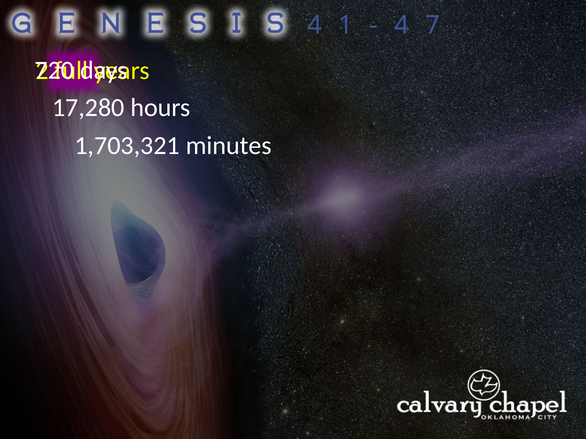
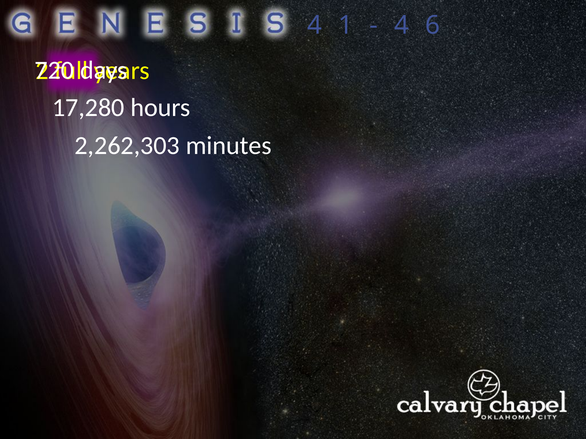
7: 7 -> 6
1,703,321: 1,703,321 -> 2,262,303
